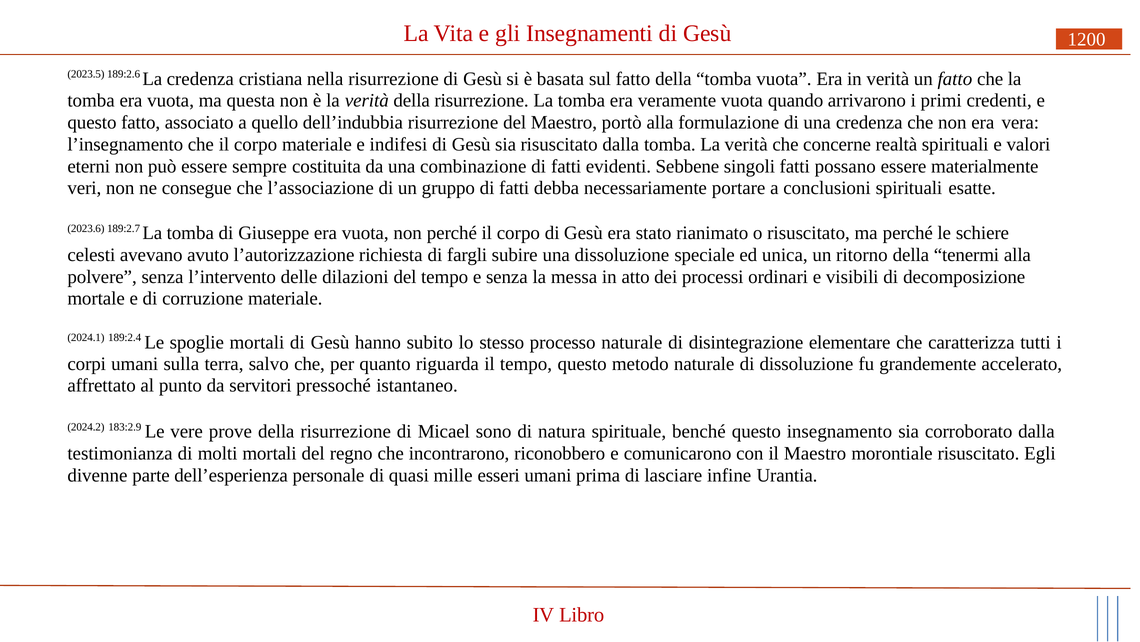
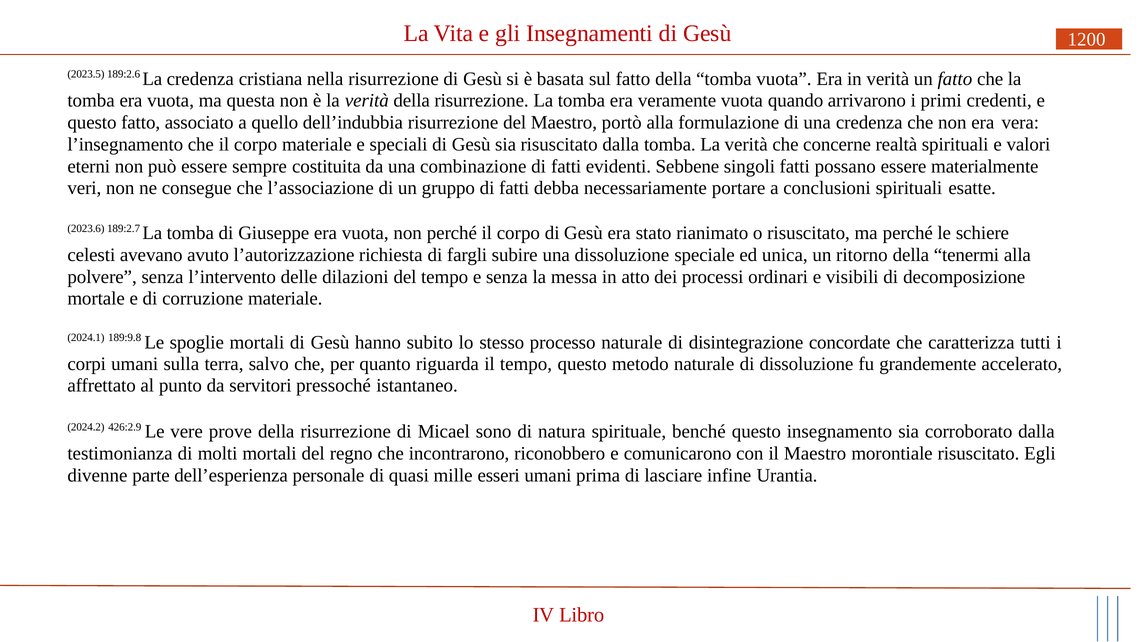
indifesi: indifesi -> speciali
189:2.4: 189:2.4 -> 189:9.8
elementare: elementare -> concordate
183:2.9: 183:2.9 -> 426:2.9
